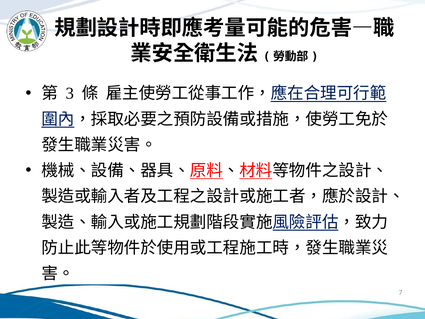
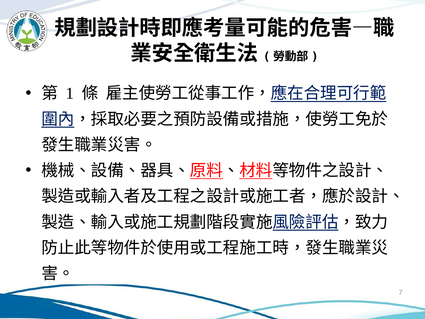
3: 3 -> 1
